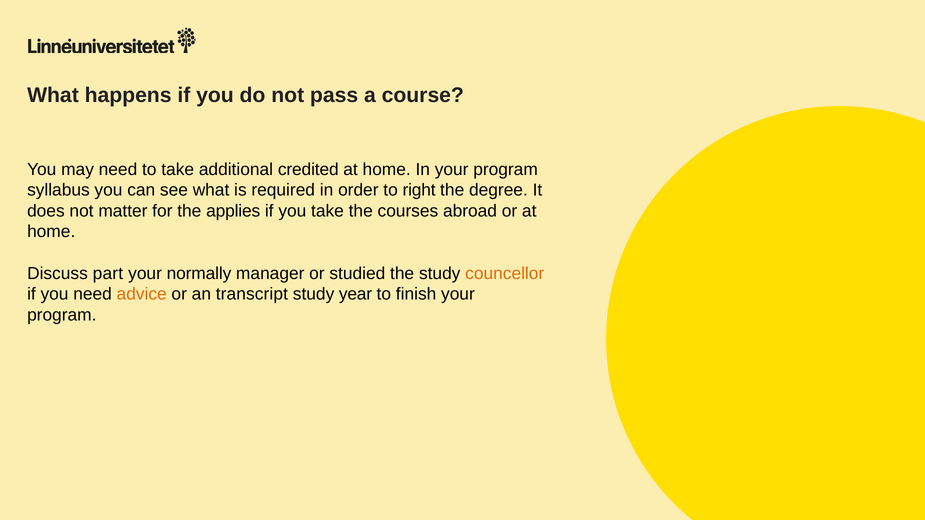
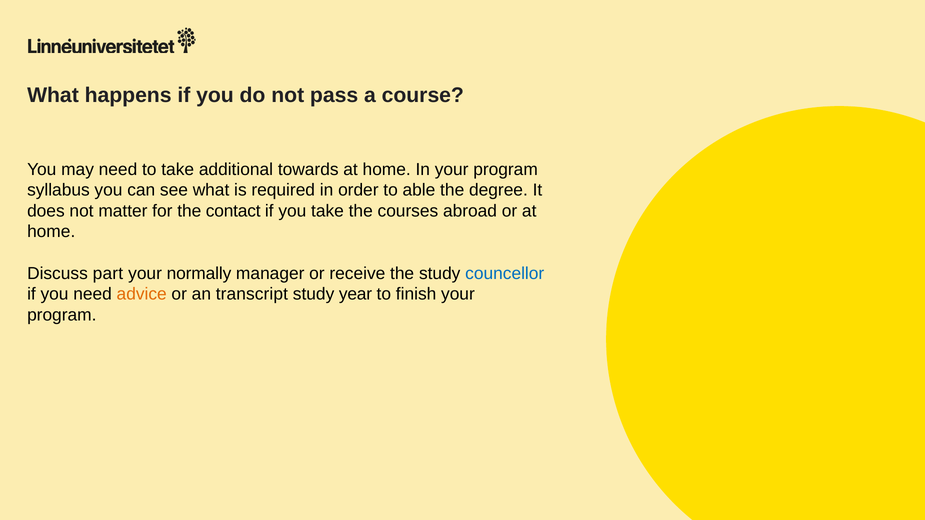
credited: credited -> towards
right: right -> able
applies: applies -> contact
studied: studied -> receive
councellor colour: orange -> blue
